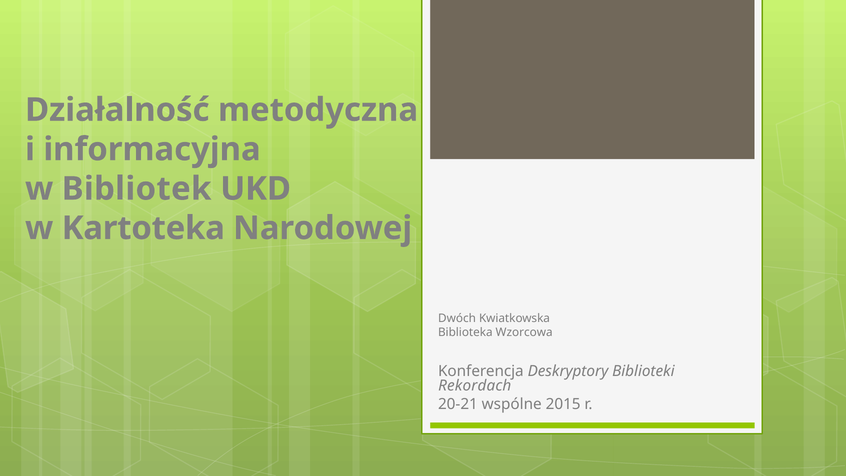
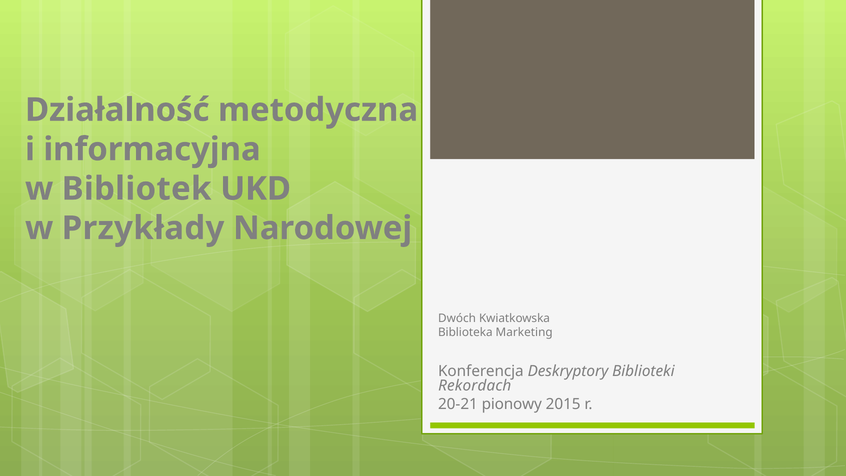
Kartoteka: Kartoteka -> Przykłady
Wzorcowa: Wzorcowa -> Marketing
wspólne: wspólne -> pionowy
